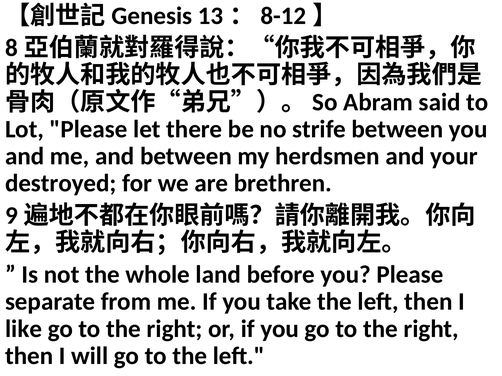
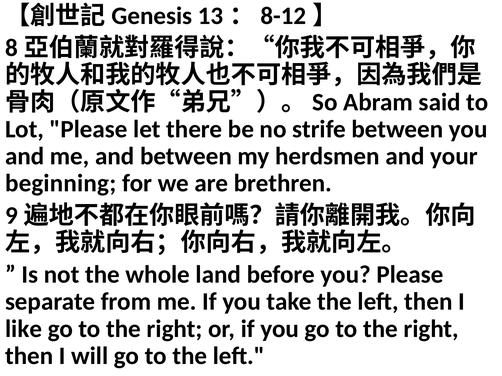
destroyed: destroyed -> beginning
